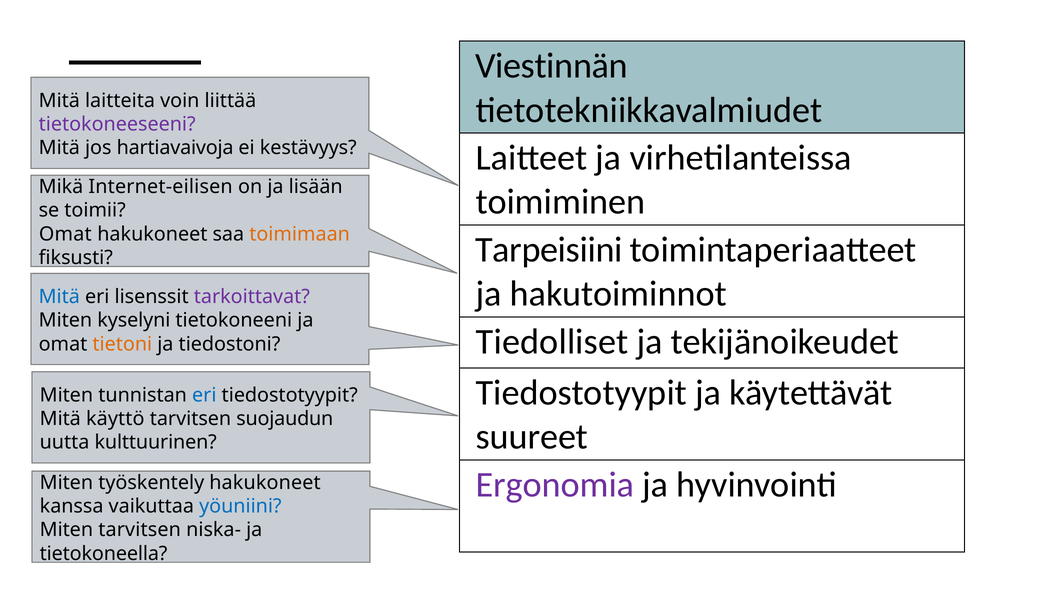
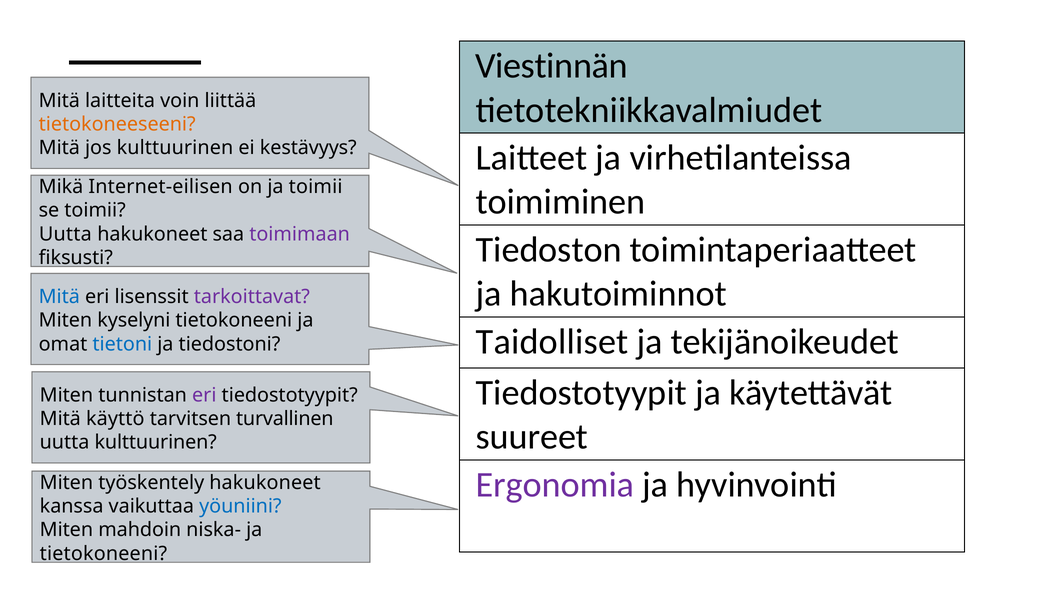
tietokoneeseeni colour: purple -> orange
jos hartiavaivoja: hartiavaivoja -> kulttuurinen
ja lisään: lisään -> toimii
Omat at (65, 234): Omat -> Uutta
toimimaan colour: orange -> purple
Tarpeisiini: Tarpeisiini -> Tiedoston
Tiedolliset: Tiedolliset -> Taidolliset
tietoni colour: orange -> blue
eri at (204, 395) colour: blue -> purple
suojaudun: suojaudun -> turvallinen
Miten tarvitsen: tarvitsen -> mahdoin
tietokoneella at (104, 554): tietokoneella -> tietokoneeni
